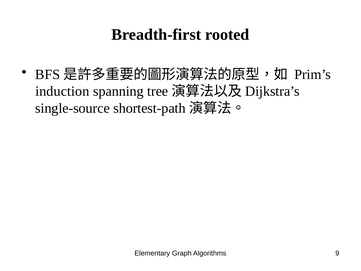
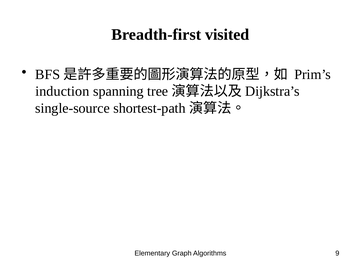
rooted: rooted -> visited
